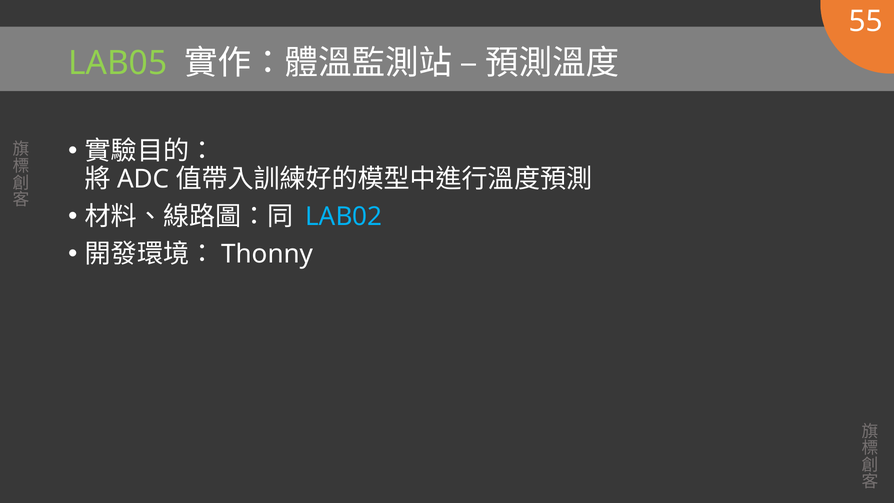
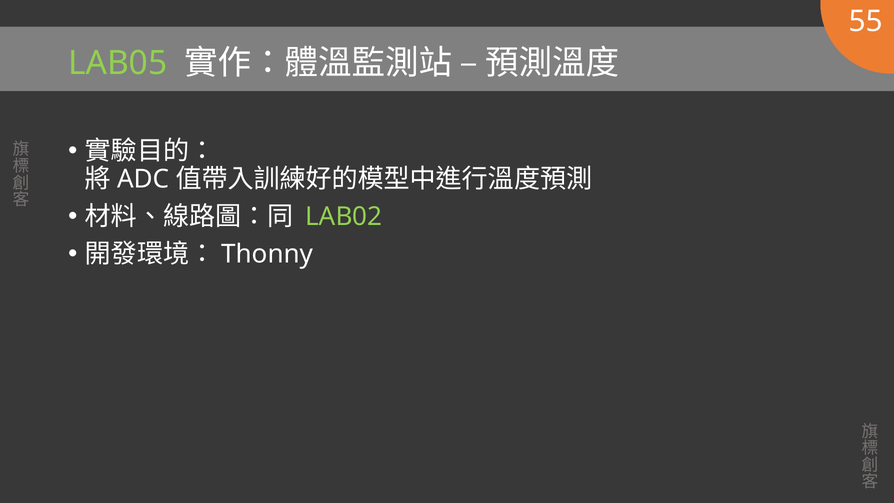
LAB02 colour: light blue -> light green
